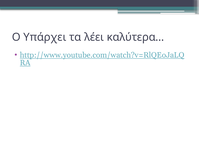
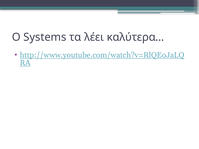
Υπάρχει: Υπάρχει -> Systems
